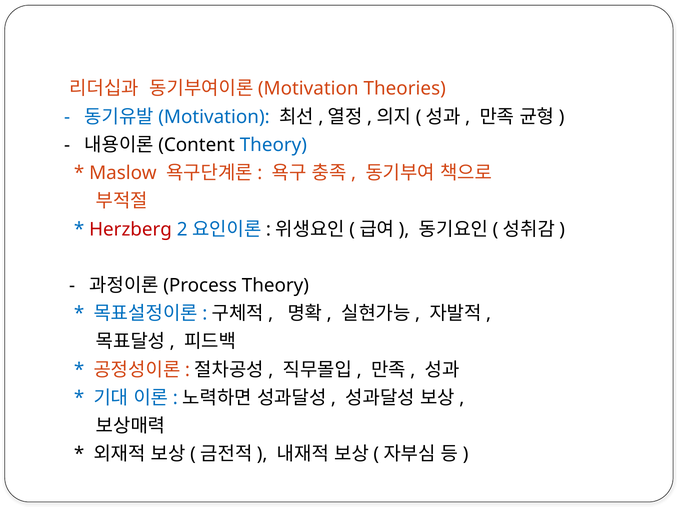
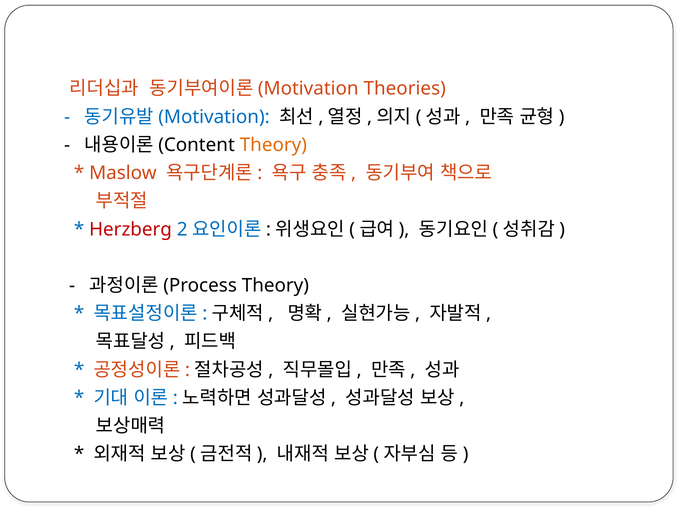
Theory at (273, 145) colour: blue -> orange
